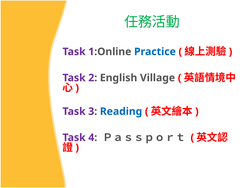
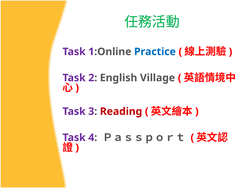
Reading colour: blue -> red
